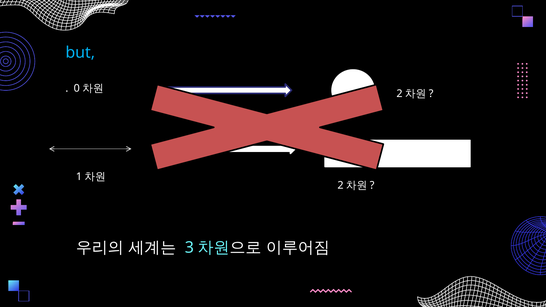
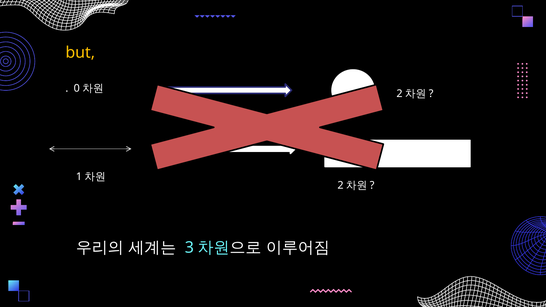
but colour: light blue -> yellow
